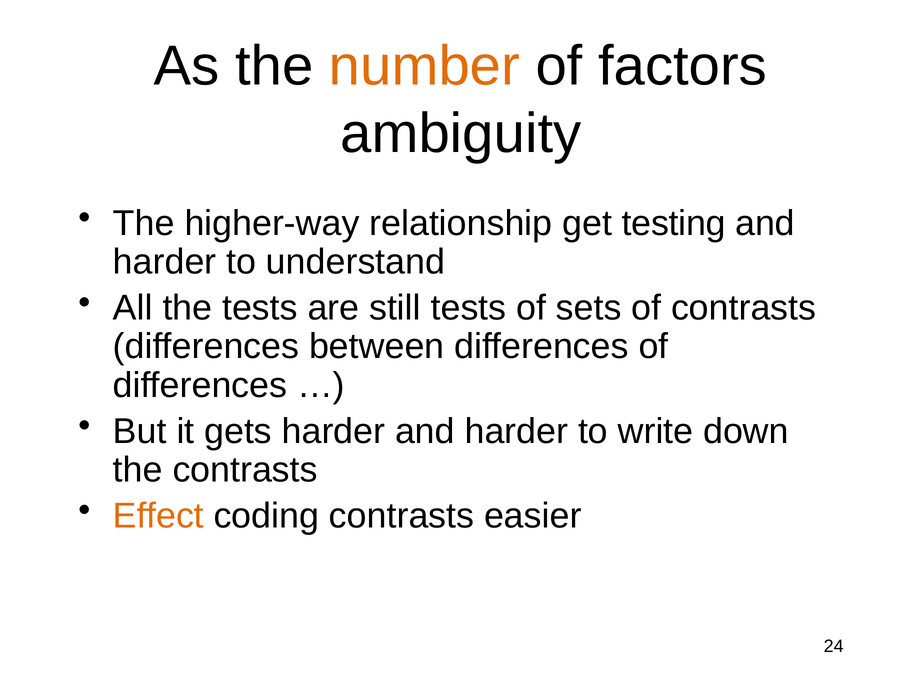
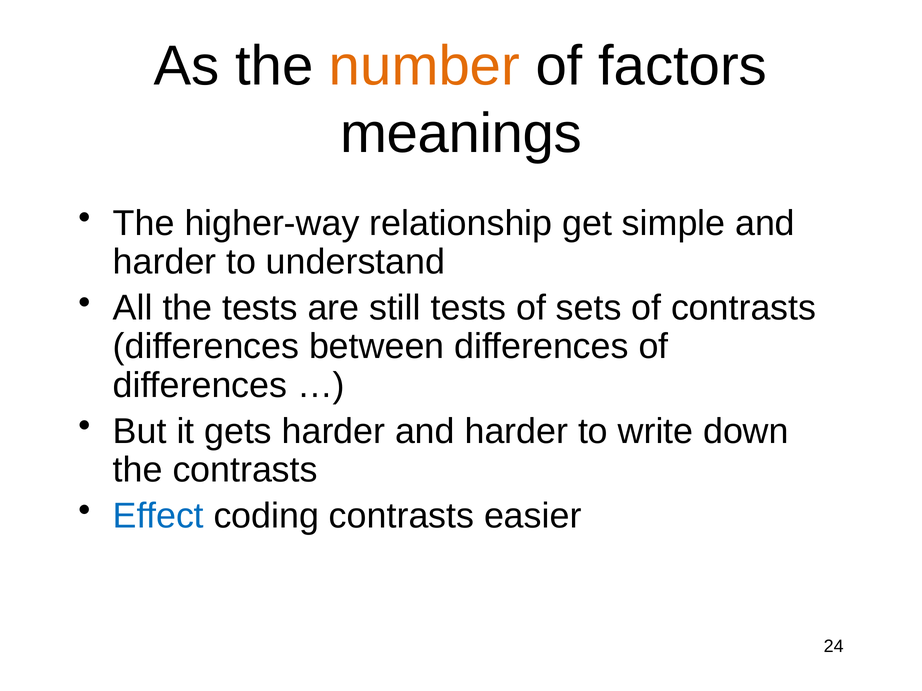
ambiguity: ambiguity -> meanings
testing: testing -> simple
Effect colour: orange -> blue
